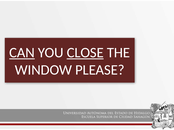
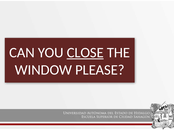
CAN underline: present -> none
